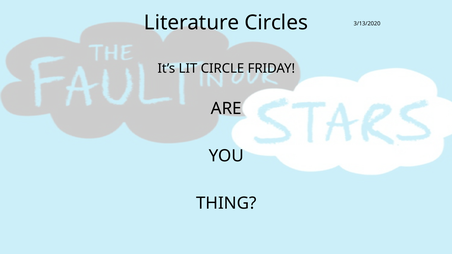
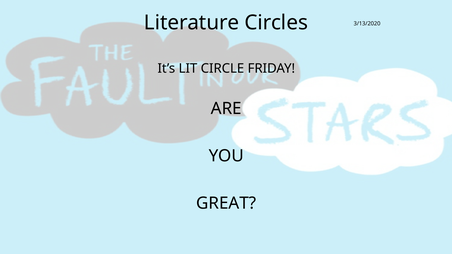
THING: THING -> GREAT
